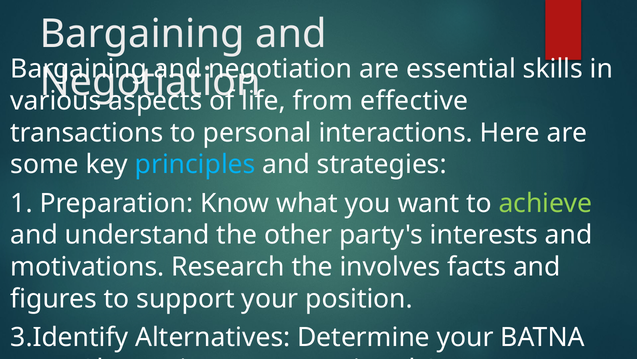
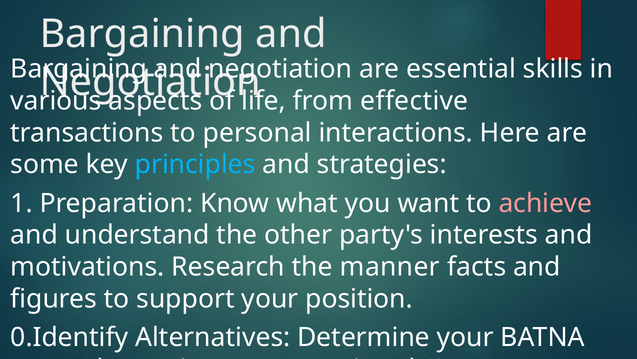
achieve colour: light green -> pink
involves: involves -> manner
3.Identify: 3.Identify -> 0.Identify
